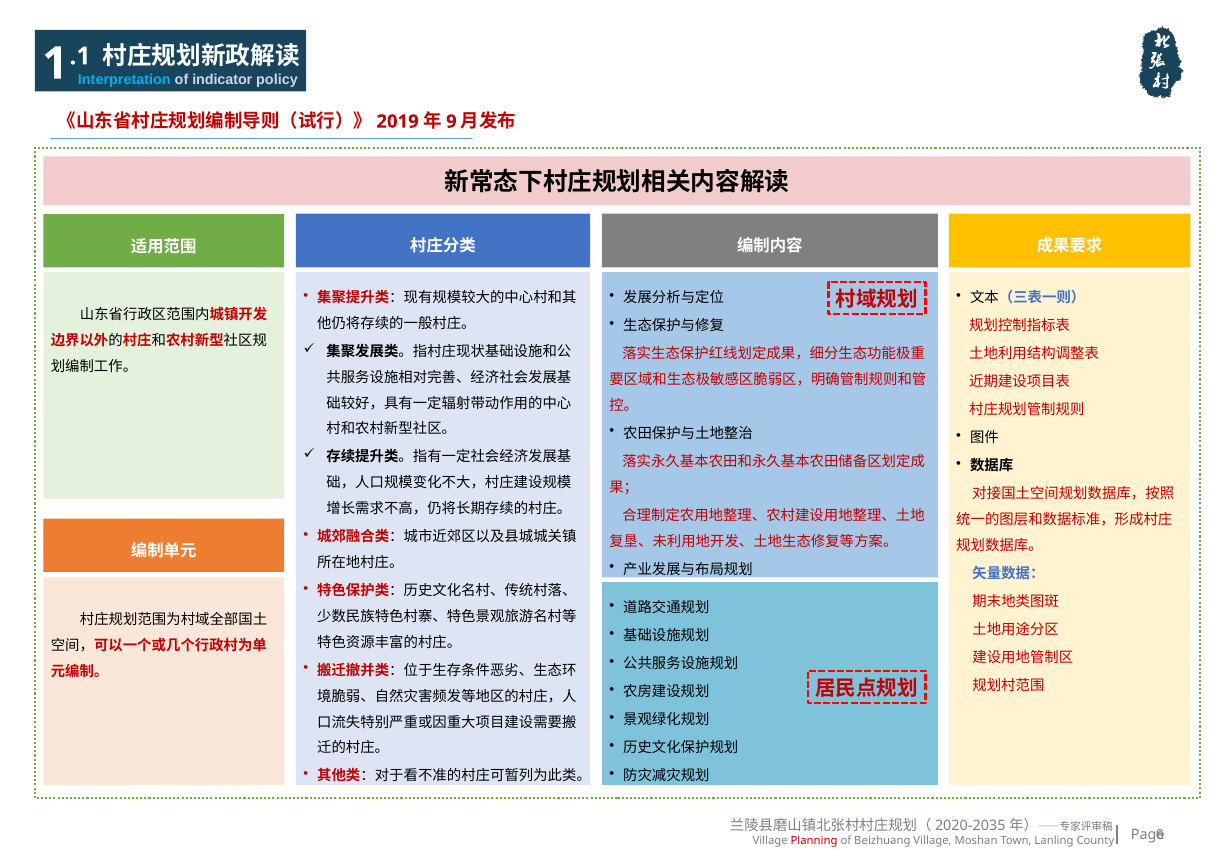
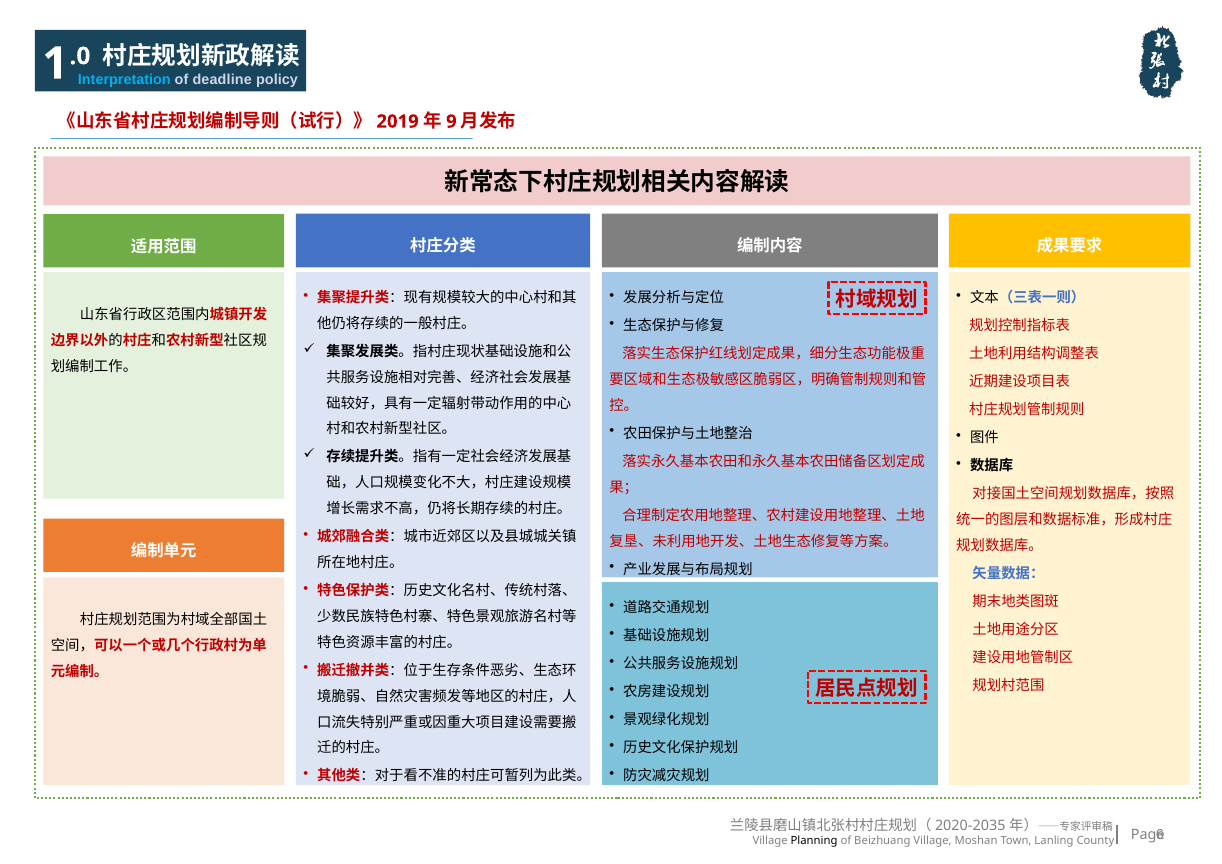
.1: .1 -> .0
indicator: indicator -> deadline
Planning colour: red -> black
